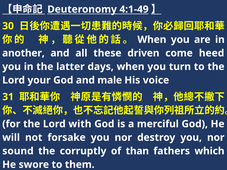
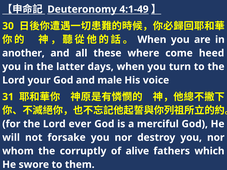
driven: driven -> where
with: with -> ever
sound: sound -> whom
than: than -> alive
